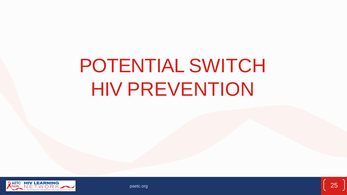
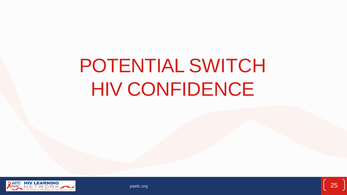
PREVENTION: PREVENTION -> CONFIDENCE
